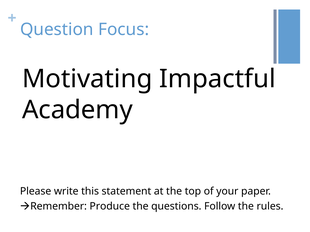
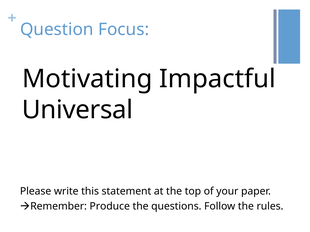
Academy: Academy -> Universal
